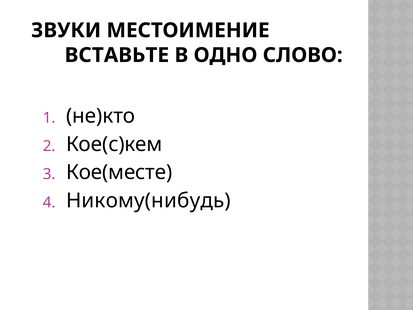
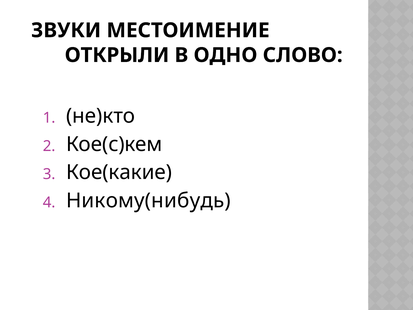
ВСТАВЬТЕ: ВСТАВЬТЕ -> ОТКРЫЛИ
Кое(месте: Кое(месте -> Кое(какие
